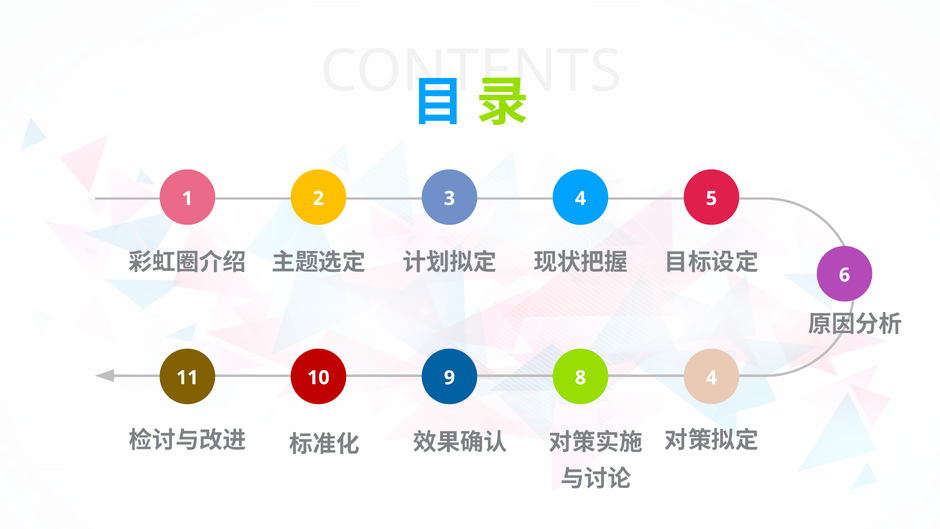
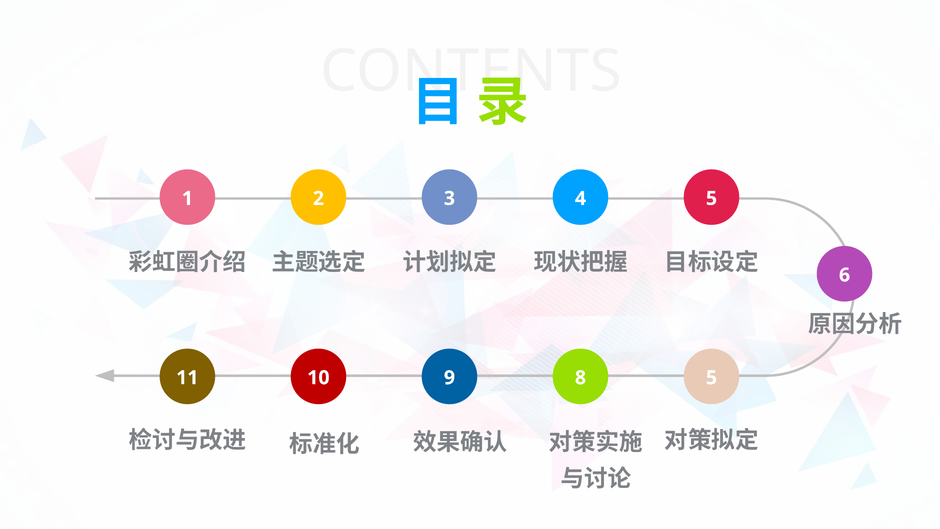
8 4: 4 -> 5
